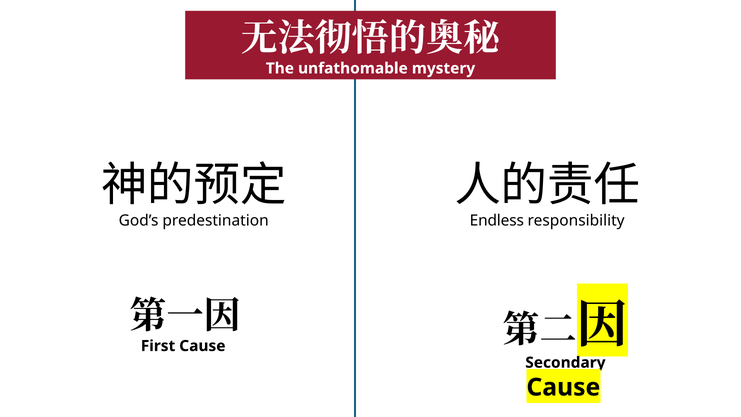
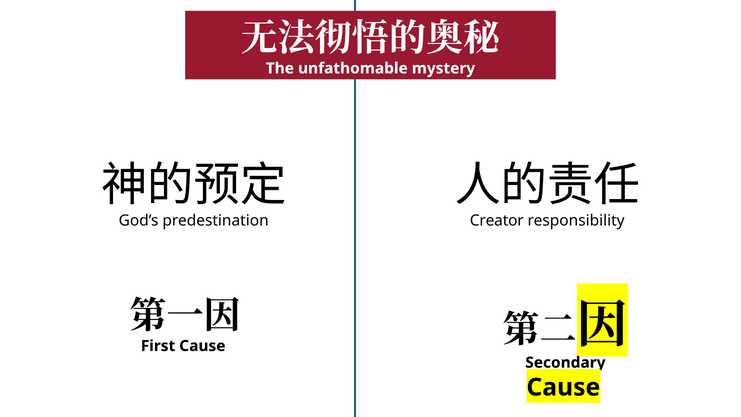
Endless: Endless -> Creator
